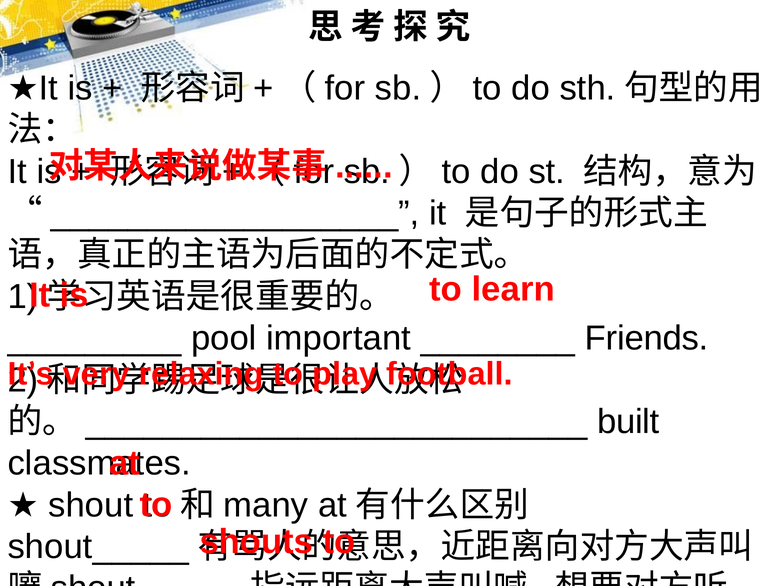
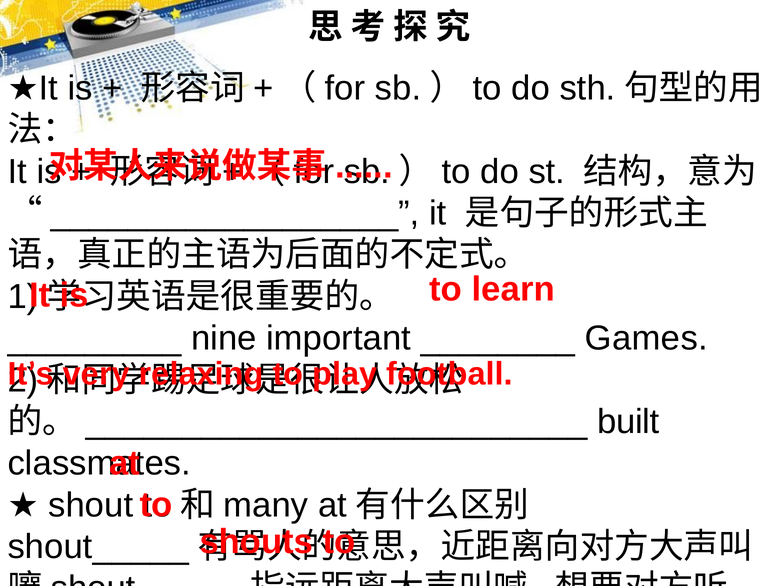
pool: pool -> nine
Friends: Friends -> Games
